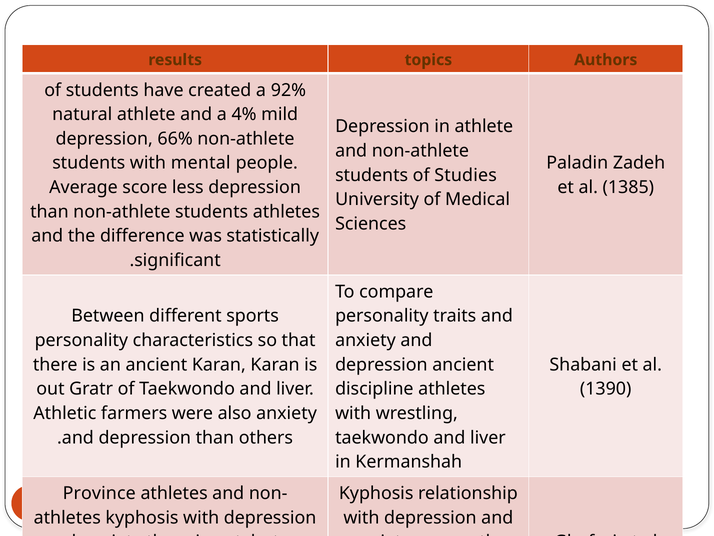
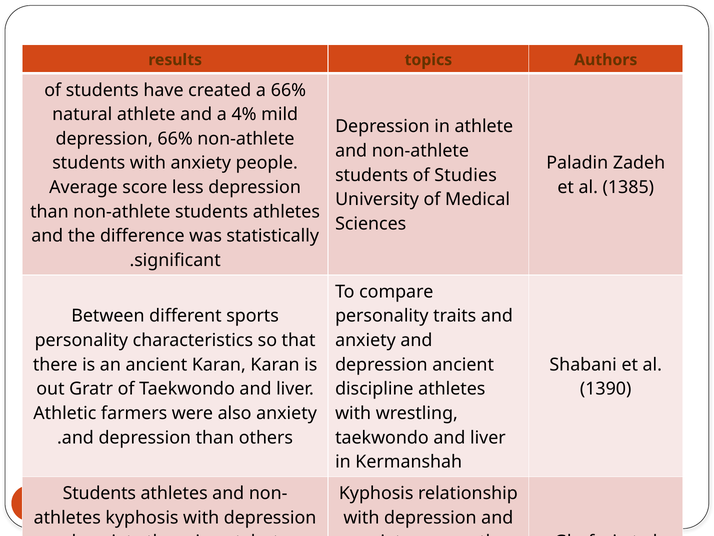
92% at (288, 90): 92% -> 66%
with mental: mental -> anxiety
Province at (99, 493): Province -> Students
